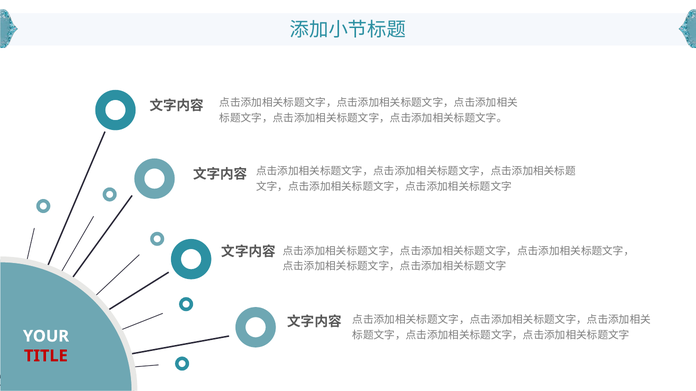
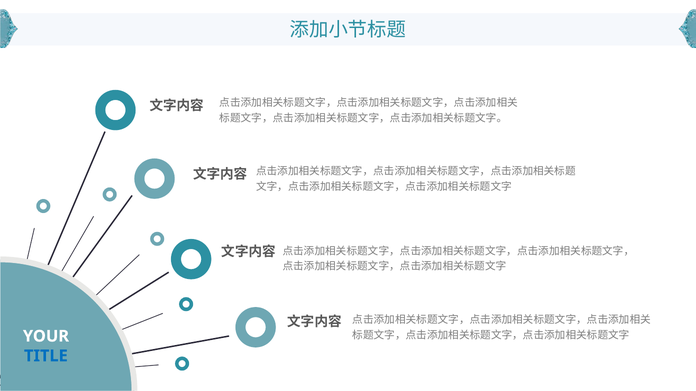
TITLE colour: red -> blue
